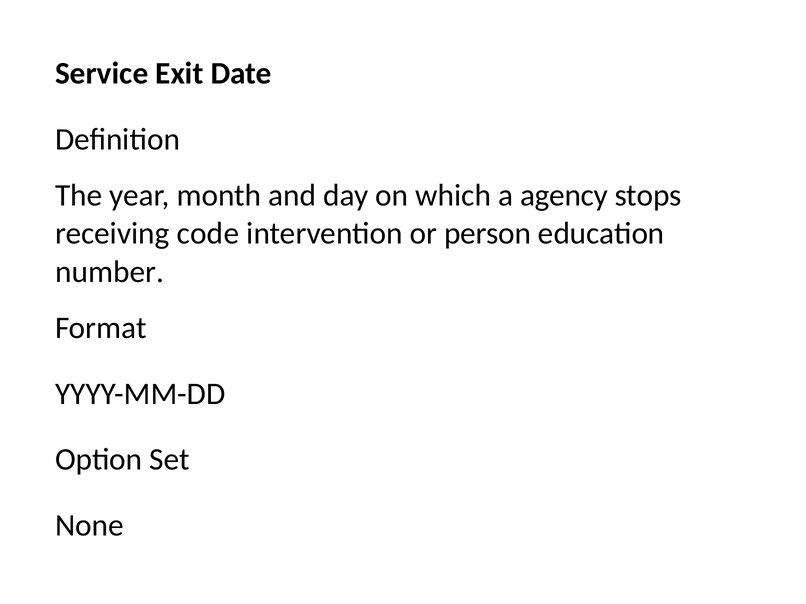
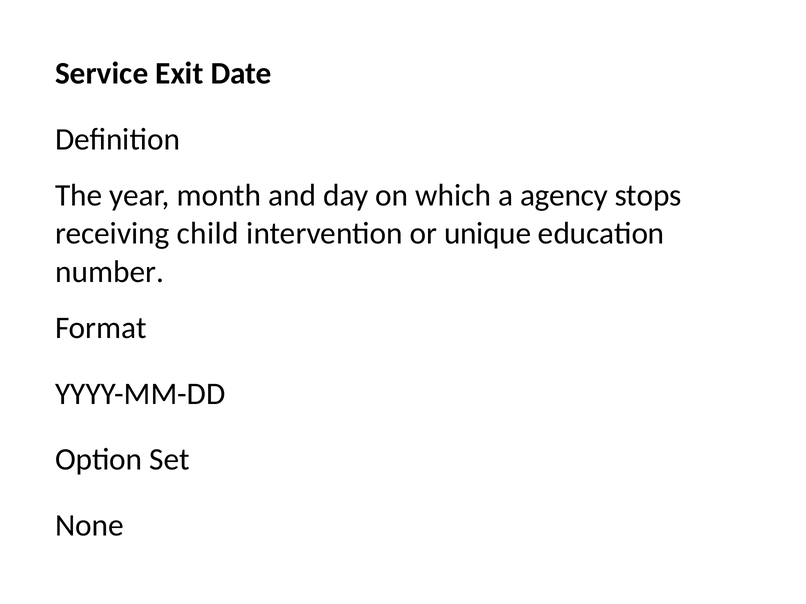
code: code -> child
person: person -> unique
